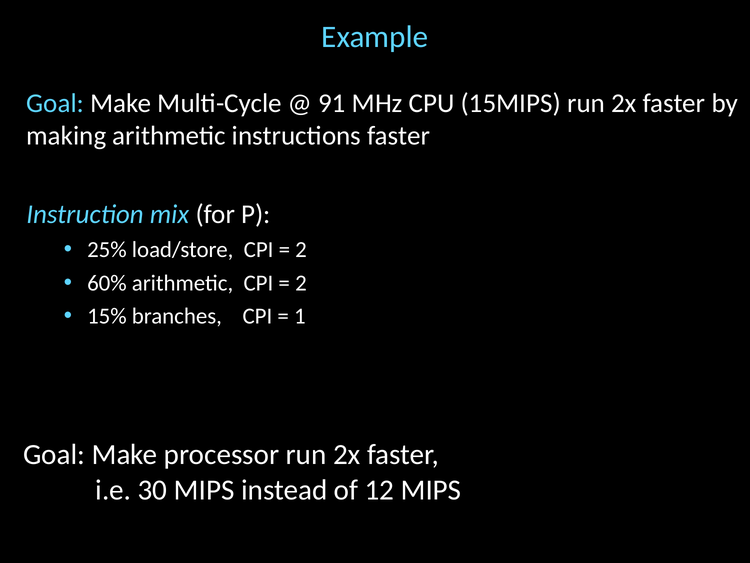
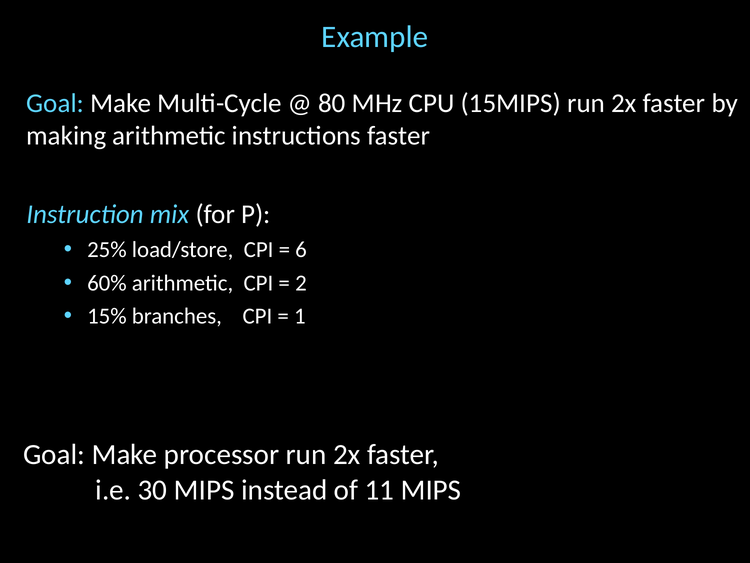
91: 91 -> 80
2 at (301, 249): 2 -> 6
12: 12 -> 11
